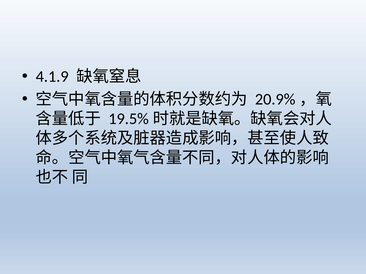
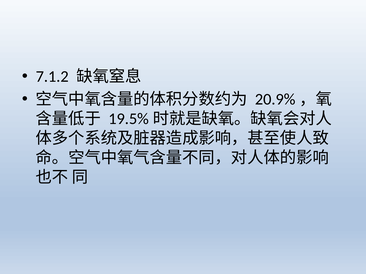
4.1.9: 4.1.9 -> 7.1.2
